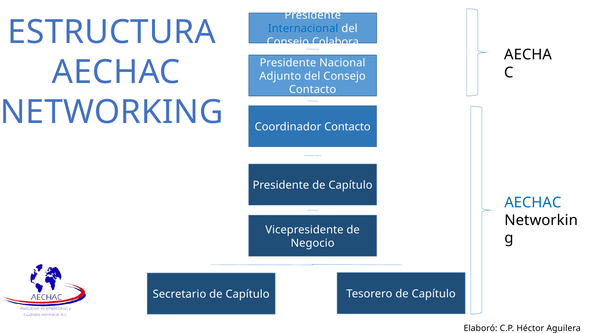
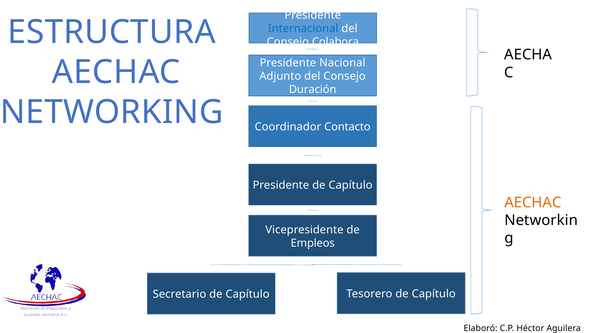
Contacto at (313, 89): Contacto -> Duración
AECHAC at (533, 202) colour: blue -> orange
Negocio: Negocio -> Empleos
